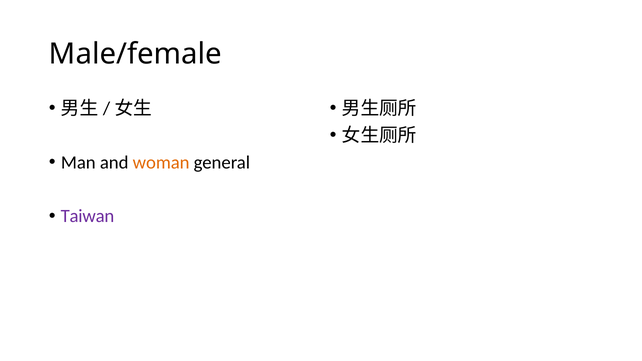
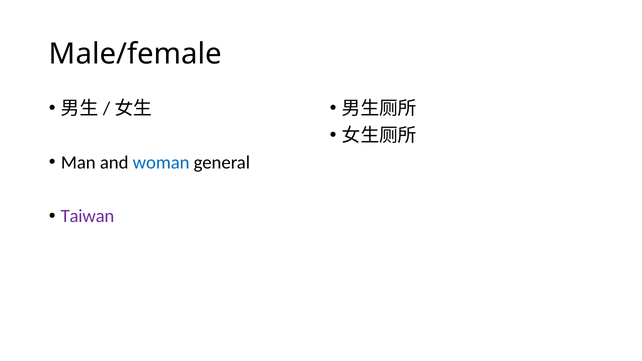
woman colour: orange -> blue
